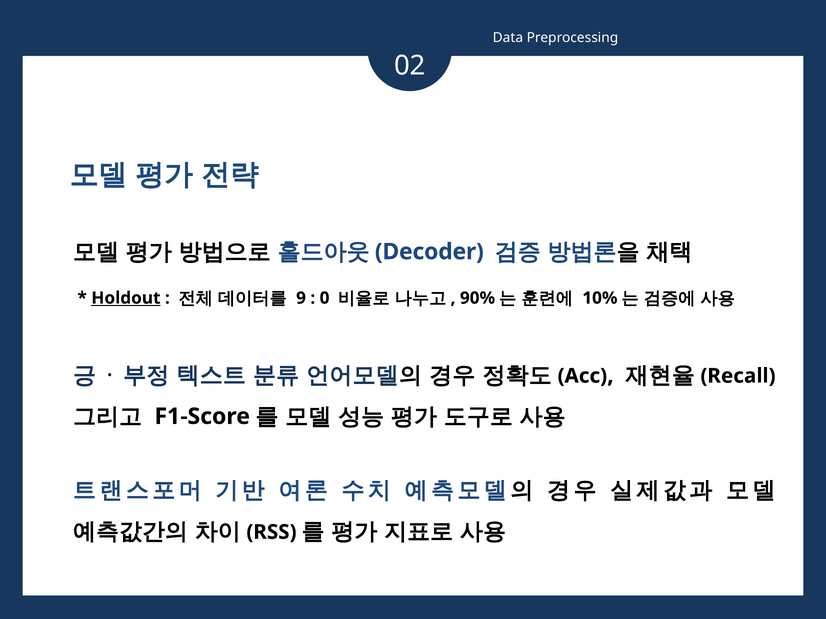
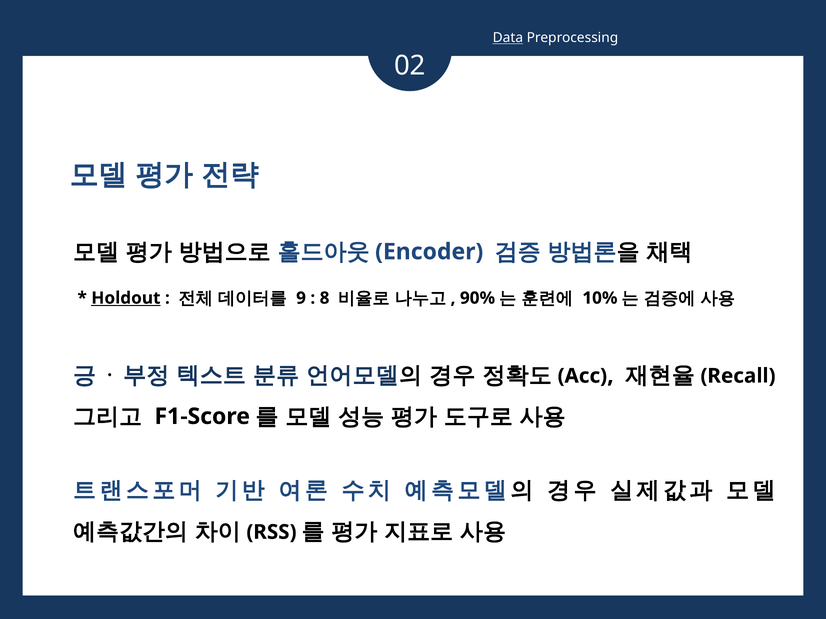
Data underline: none -> present
Decoder: Decoder -> Encoder
0: 0 -> 8
